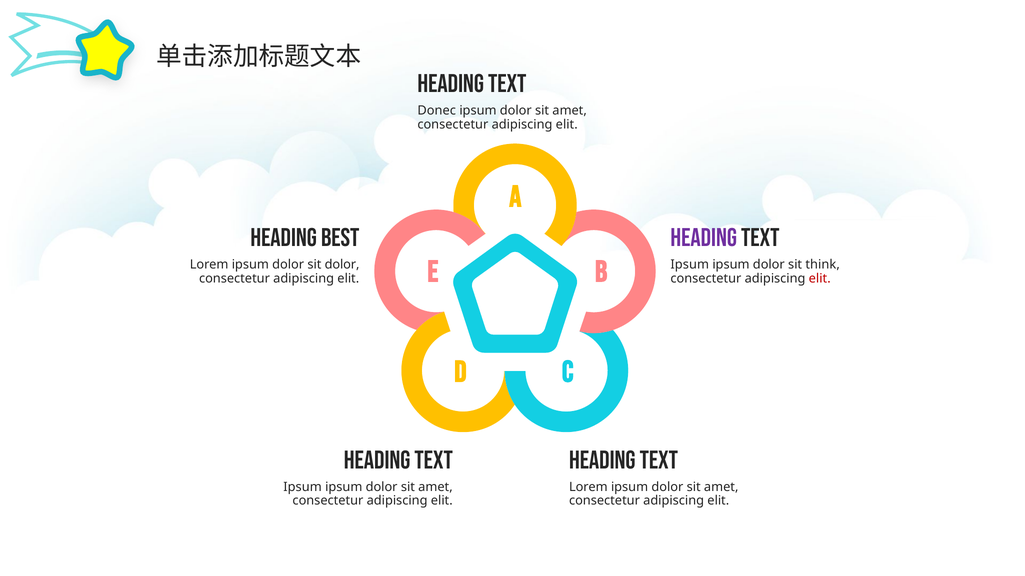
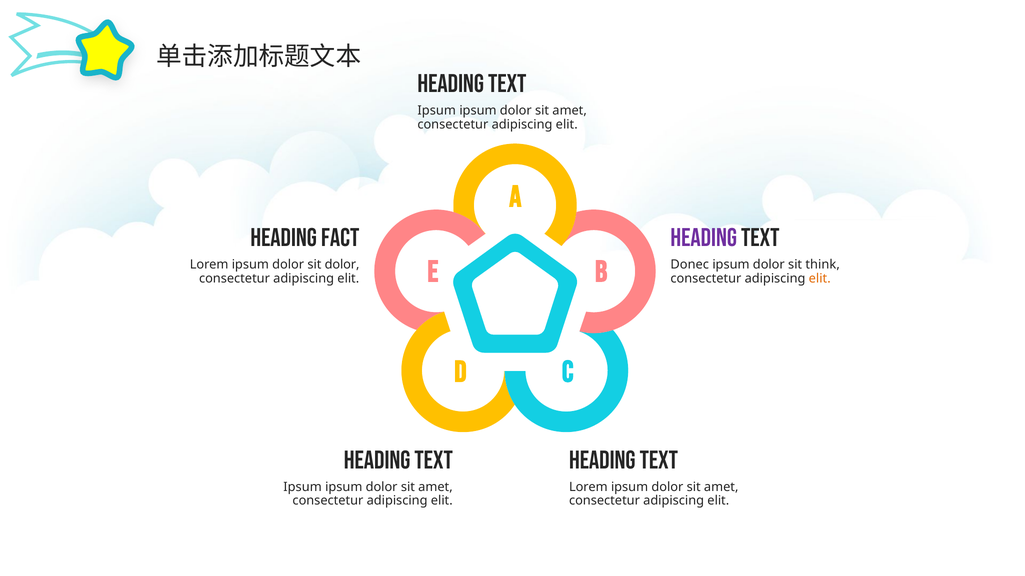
Donec at (437, 111): Donec -> Ipsum
Best: Best -> Fact
Ipsum at (690, 265): Ipsum -> Donec
elit at (820, 279) colour: red -> orange
